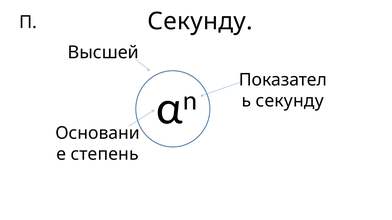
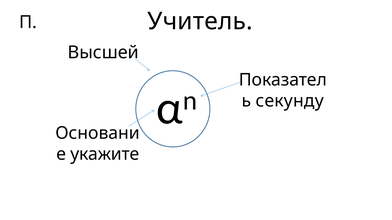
Секунду at (200, 21): Секунду -> Учитель
степень: степень -> укажите
